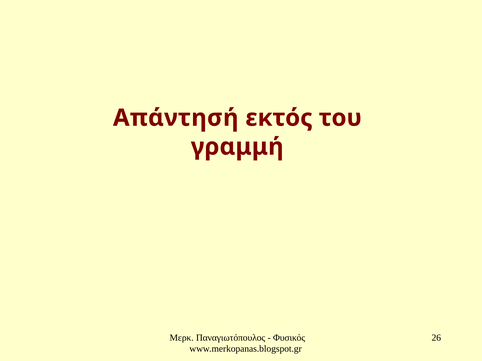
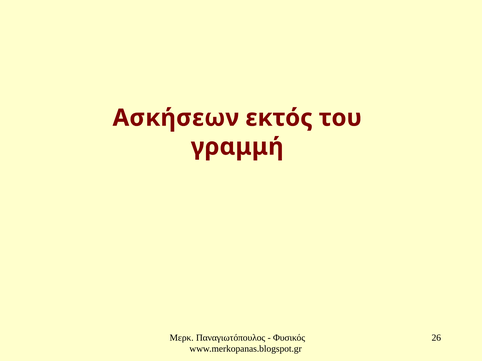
Απάντησή: Απάντησή -> Ασκήσεων
